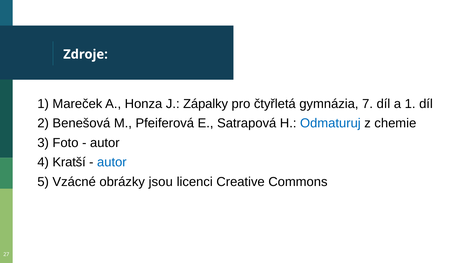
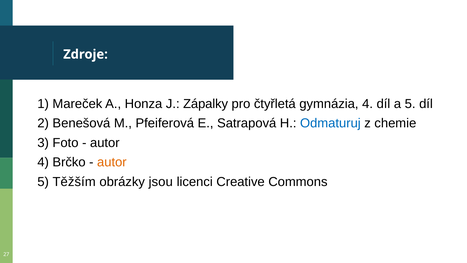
gymnázia 7: 7 -> 4
a 1: 1 -> 5
Kratší: Kratší -> Brčko
autor at (112, 162) colour: blue -> orange
Vzácné: Vzácné -> Těžším
